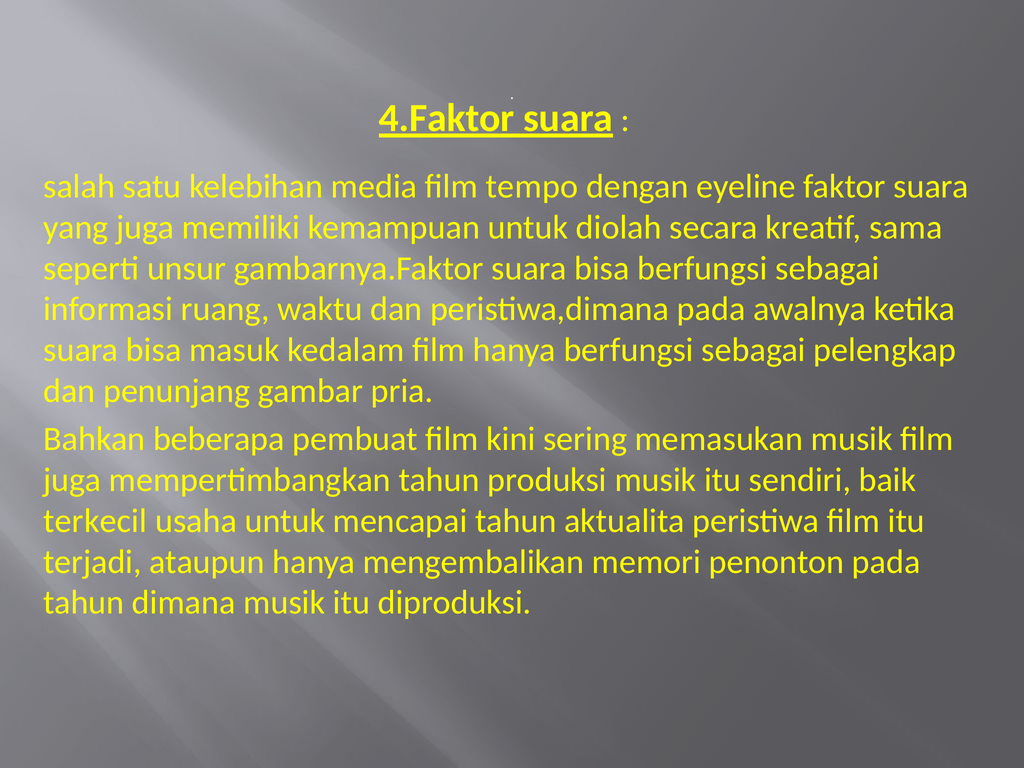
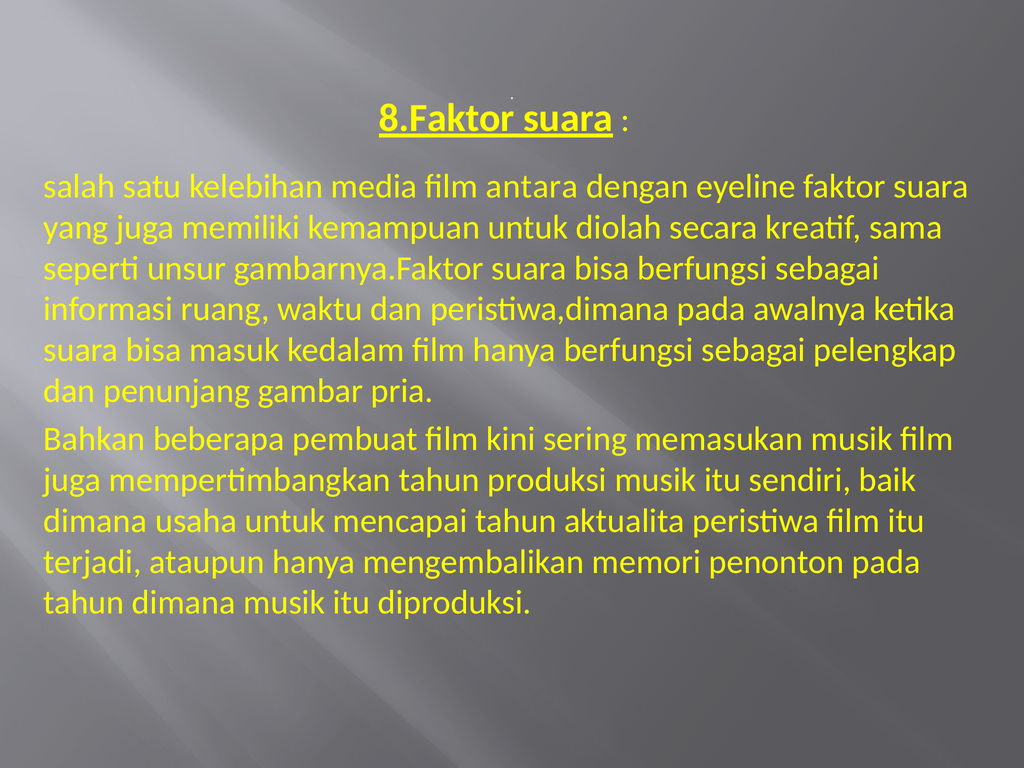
4.Faktor: 4.Faktor -> 8.Faktor
tempo: tempo -> antara
terkecil at (95, 521): terkecil -> dimana
